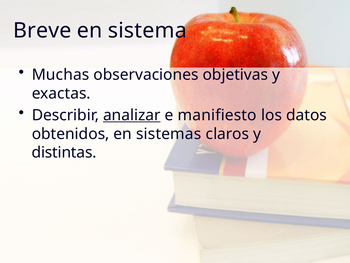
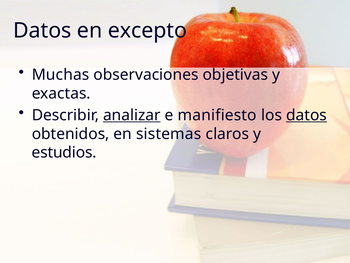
Breve at (42, 31): Breve -> Datos
sistema: sistema -> excepto
datos at (307, 115) underline: none -> present
distintas: distintas -> estudios
